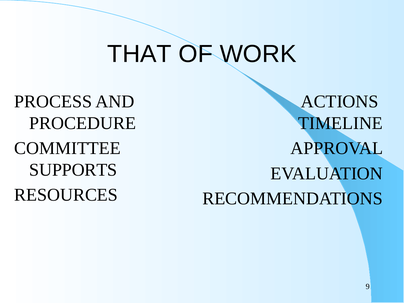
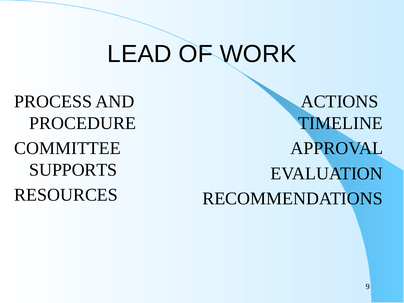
THAT: THAT -> LEAD
